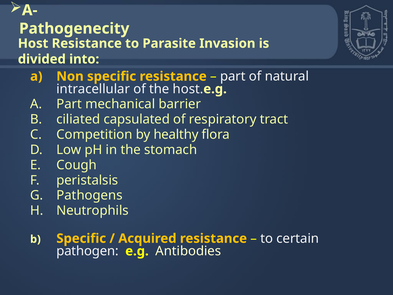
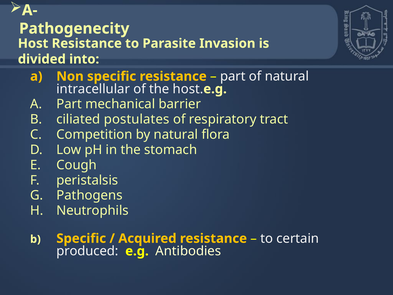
capsulated: capsulated -> postulates
by healthy: healthy -> natural
pathogen: pathogen -> produced
